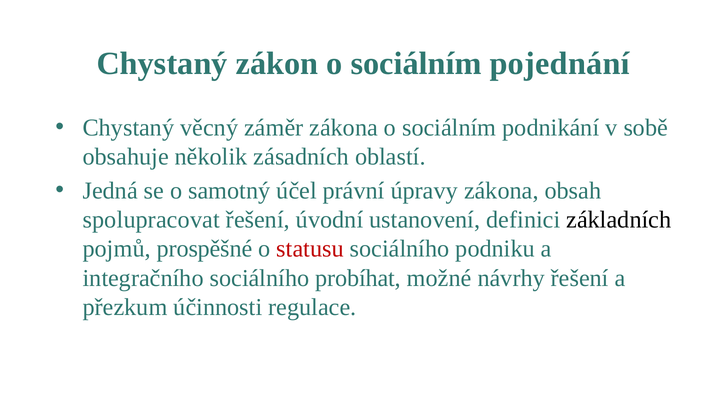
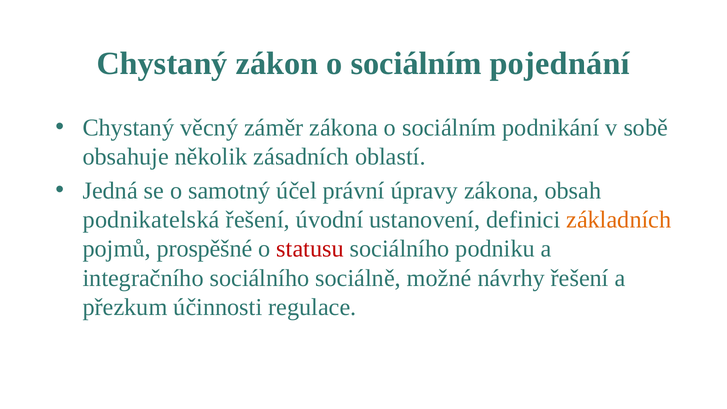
spolupracovat: spolupracovat -> podnikatelská
základních colour: black -> orange
probíhat: probíhat -> sociálně
